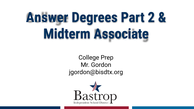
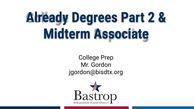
Answer: Answer -> Already
